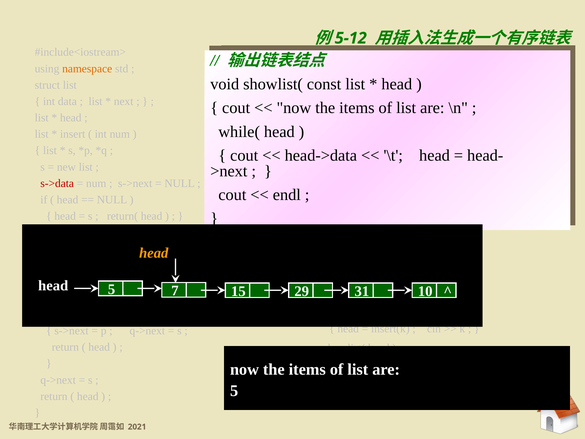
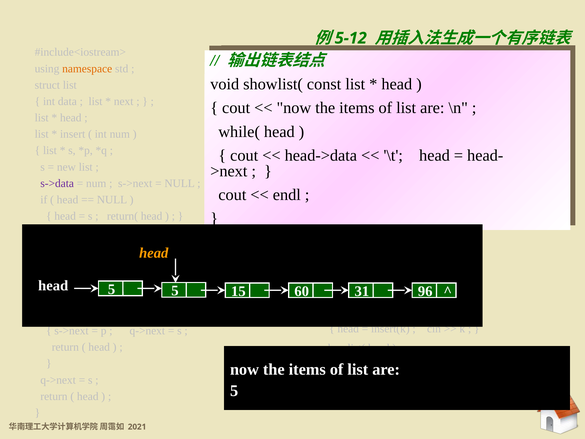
s->data at (57, 183) colour: red -> purple
7 at (175, 291): 7 -> 5
29: 29 -> 60
10: 10 -> 96
